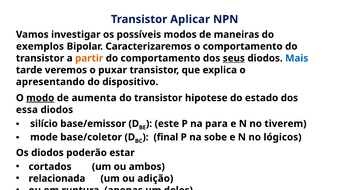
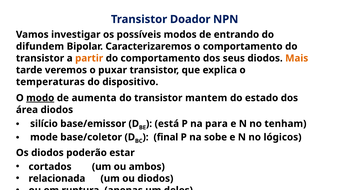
Aplicar: Aplicar -> Doador
maneiras: maneiras -> entrando
exemplos: exemplos -> difundem
seus underline: present -> none
Mais colour: blue -> orange
apresentando: apresentando -> temperaturas
hipotese: hipotese -> mantem
essa: essa -> área
este: este -> está
tiverem: tiverem -> tenham
ou adição: adição -> diodos
